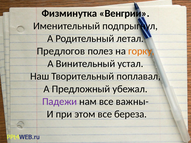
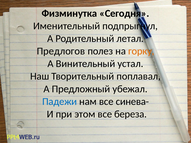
Венгрии: Венгрии -> Сегодня
Падежи colour: purple -> blue
важны-: важны- -> синева-
